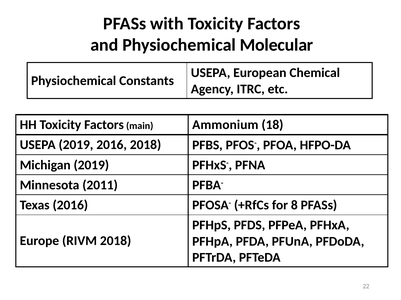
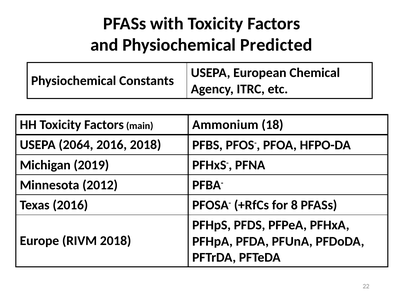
Molecular: Molecular -> Predicted
USEPA 2019: 2019 -> 2064
2011: 2011 -> 2012
